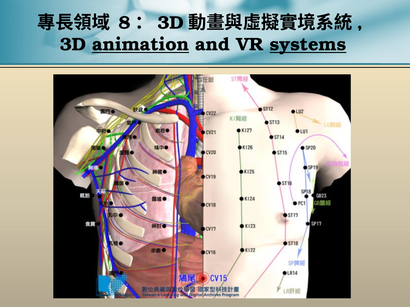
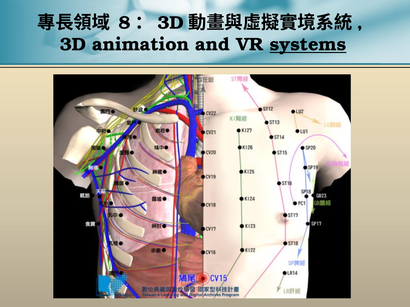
animation underline: present -> none
